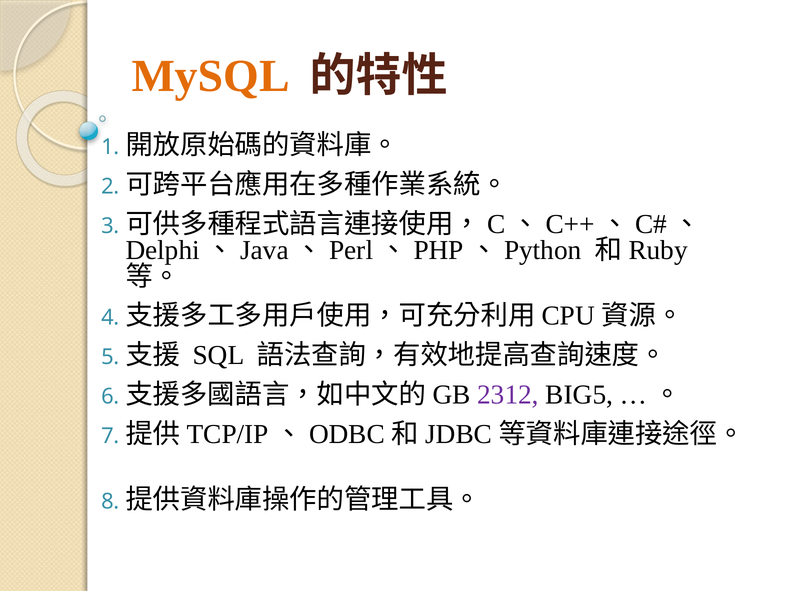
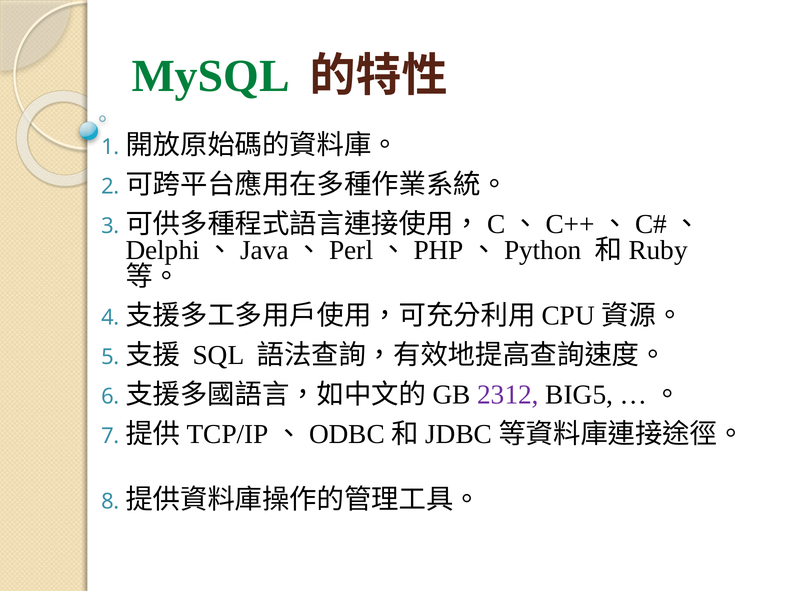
MySQL colour: orange -> green
